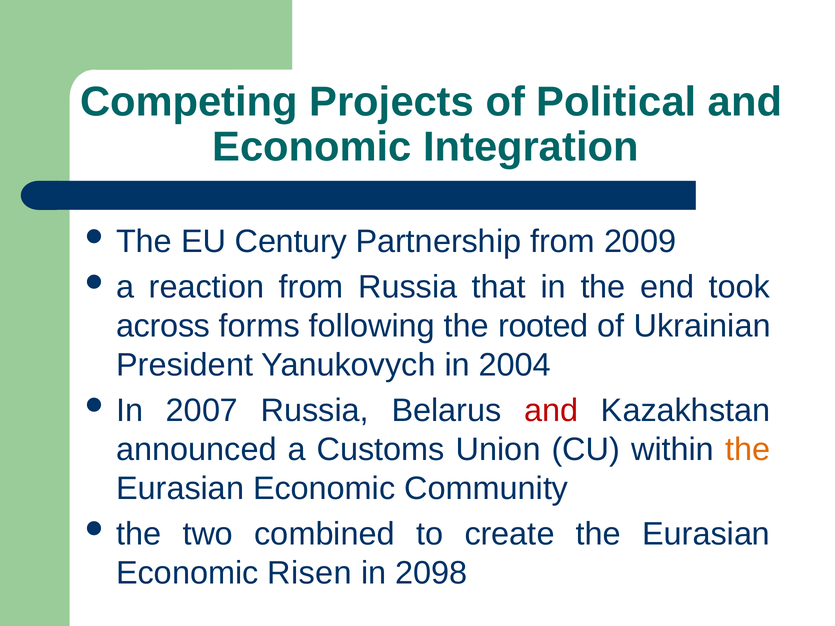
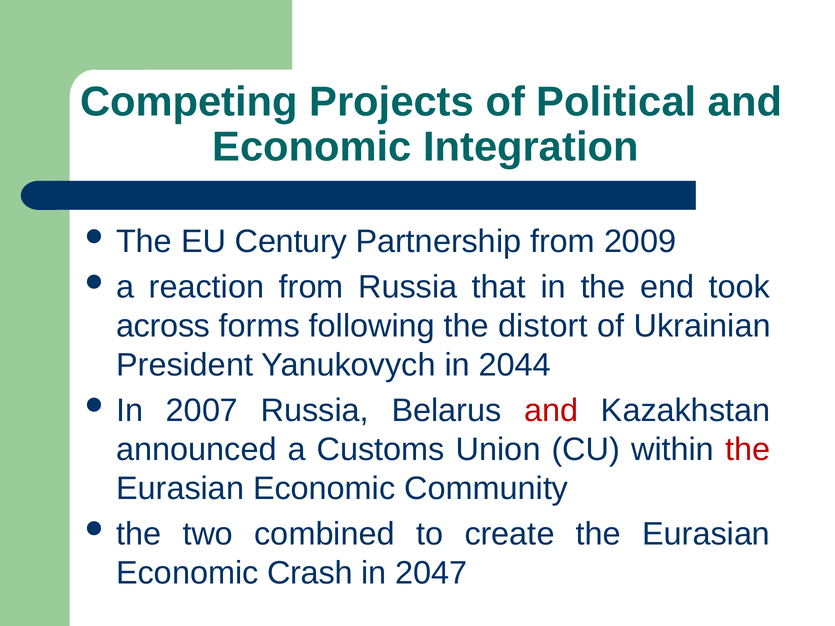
rooted: rooted -> distort
2004: 2004 -> 2044
the at (748, 450) colour: orange -> red
Risen: Risen -> Crash
2098: 2098 -> 2047
